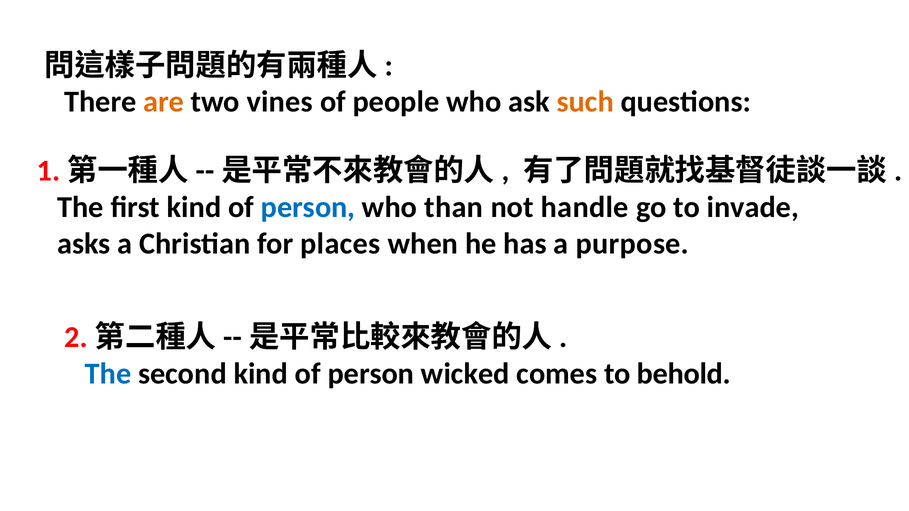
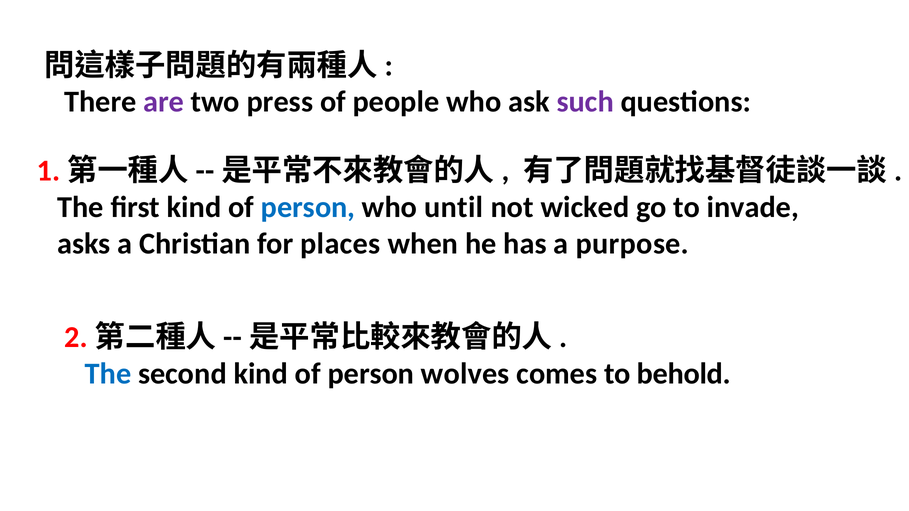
are colour: orange -> purple
vines: vines -> press
such colour: orange -> purple
than: than -> until
handle: handle -> wicked
wicked: wicked -> wolves
